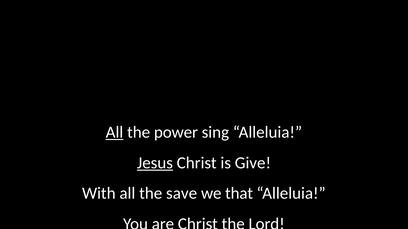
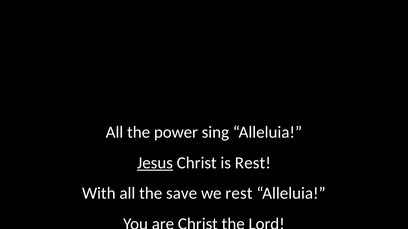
All at (114, 133) underline: present -> none
is Give: Give -> Rest
we that: that -> rest
